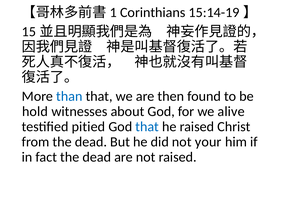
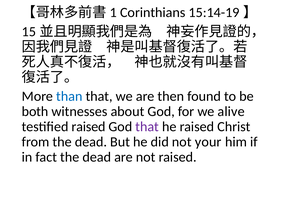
hold: hold -> both
testified pitied: pitied -> raised
that at (147, 127) colour: blue -> purple
